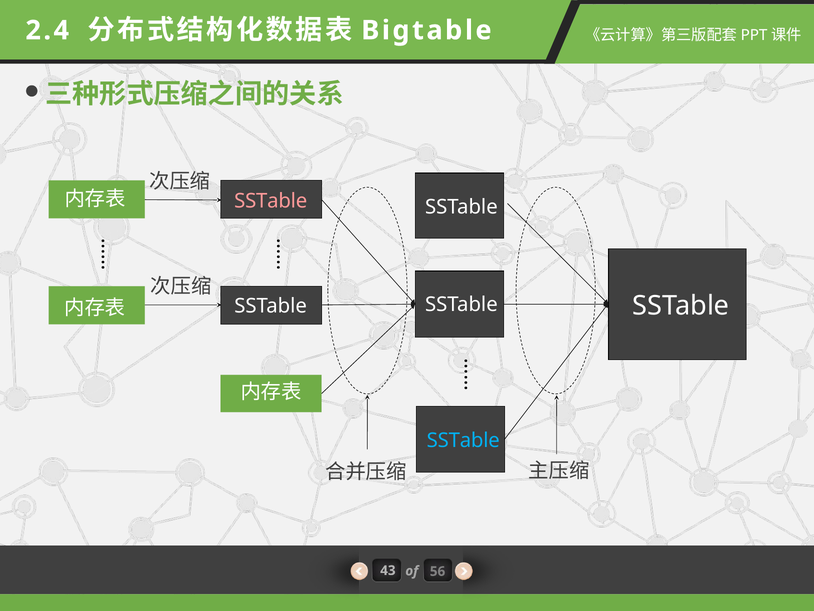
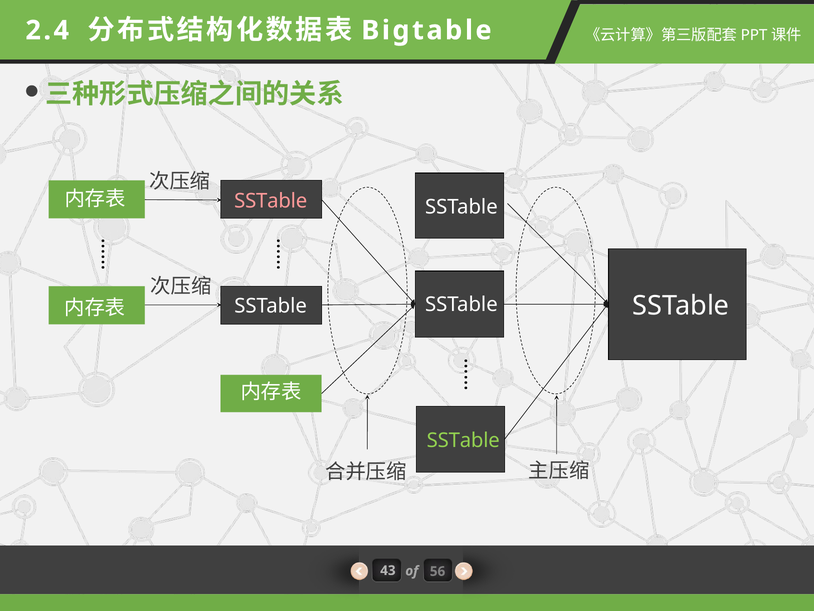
SSTable at (463, 440) colour: light blue -> light green
